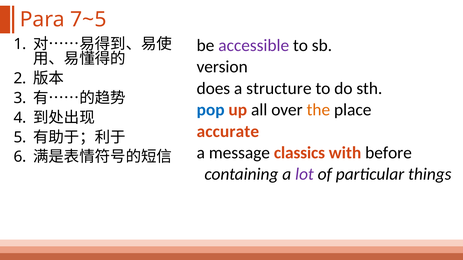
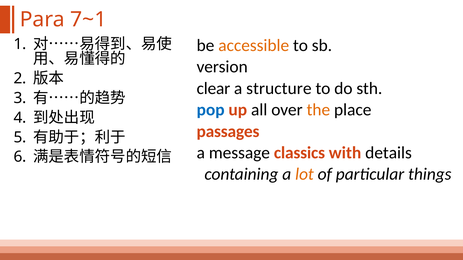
7~5: 7~5 -> 7~1
accessible colour: purple -> orange
does: does -> clear
accurate: accurate -> passages
before: before -> details
lot colour: purple -> orange
